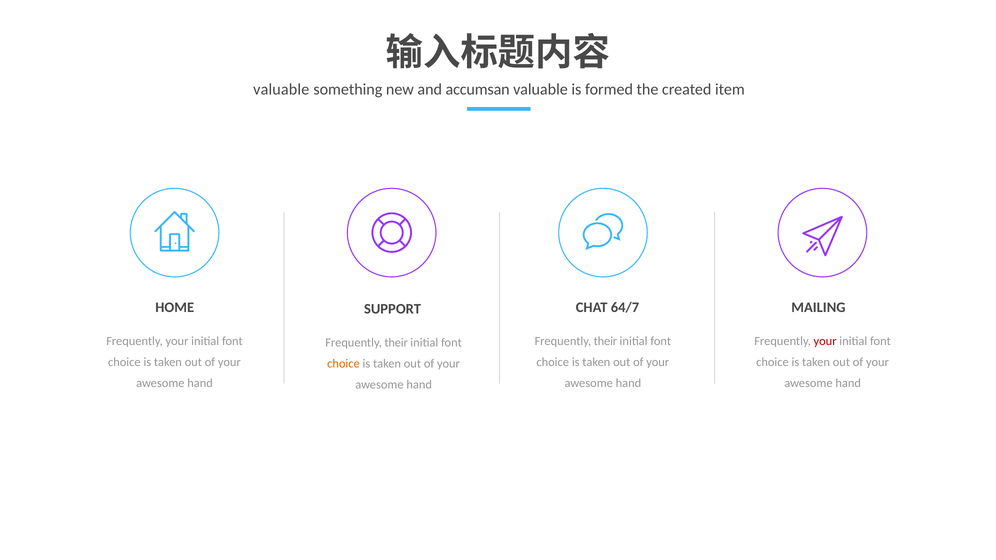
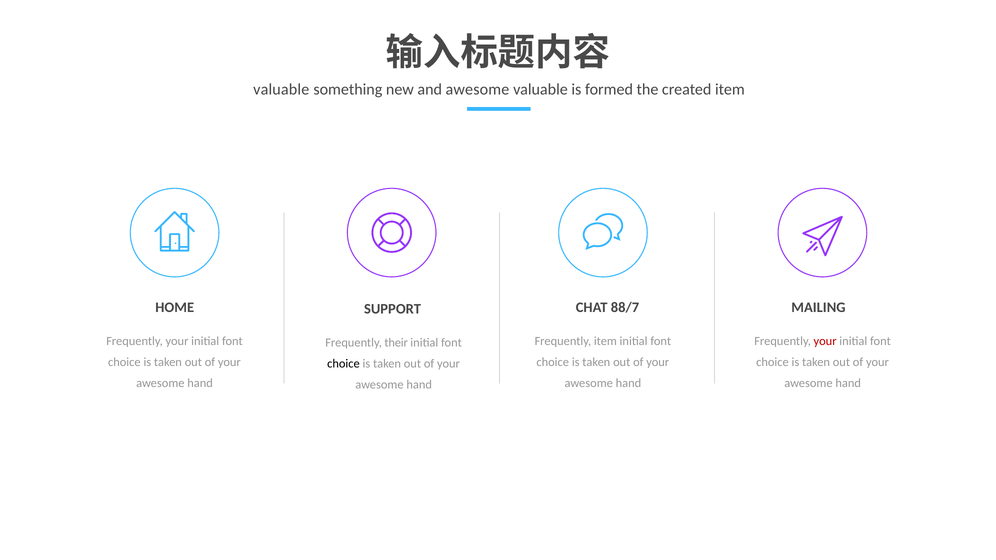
and accumsan: accumsan -> awesome
64/7: 64/7 -> 88/7
their at (605, 341): their -> item
choice at (343, 364) colour: orange -> black
